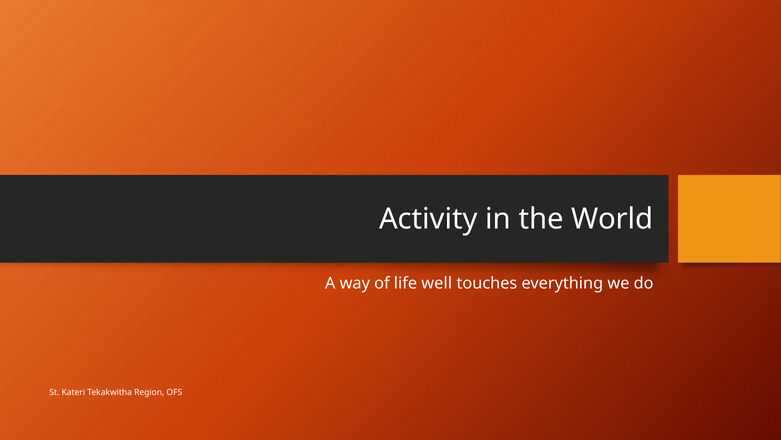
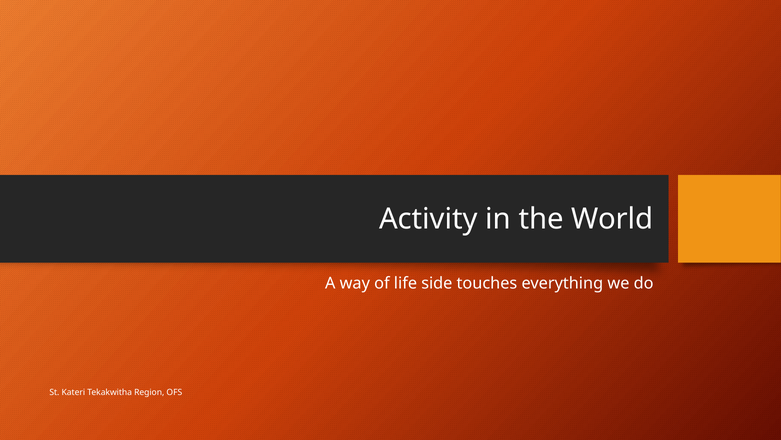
well: well -> side
